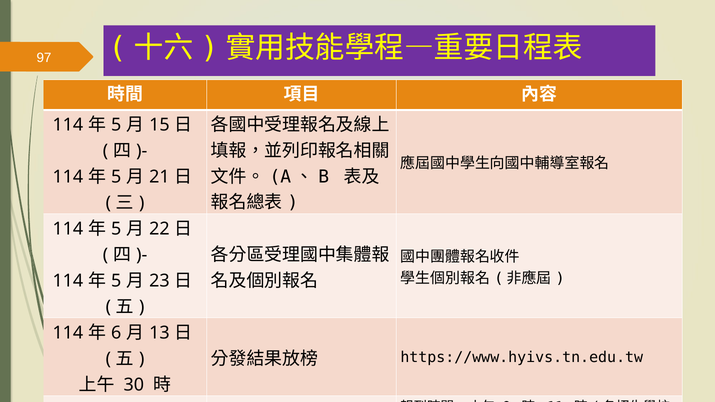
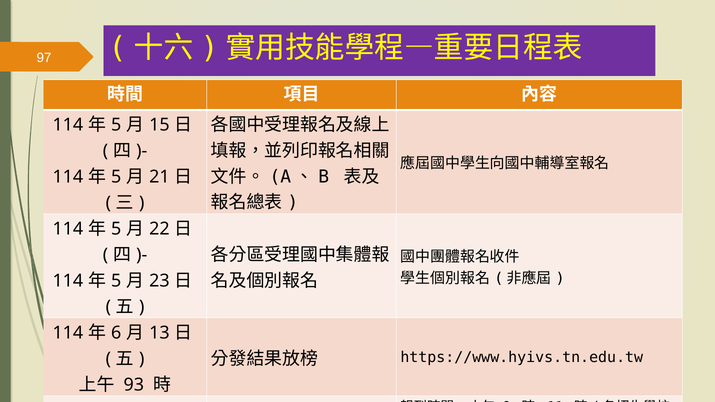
30: 30 -> 93
